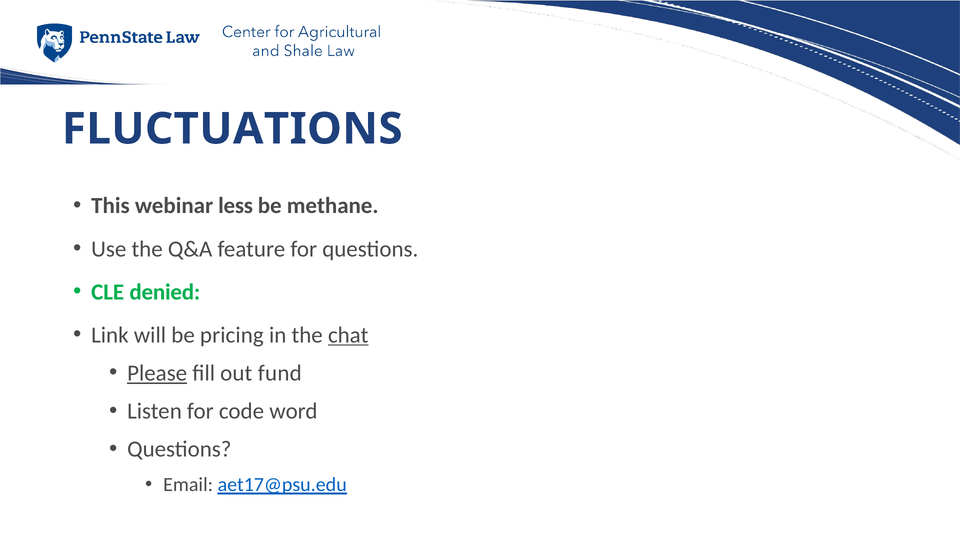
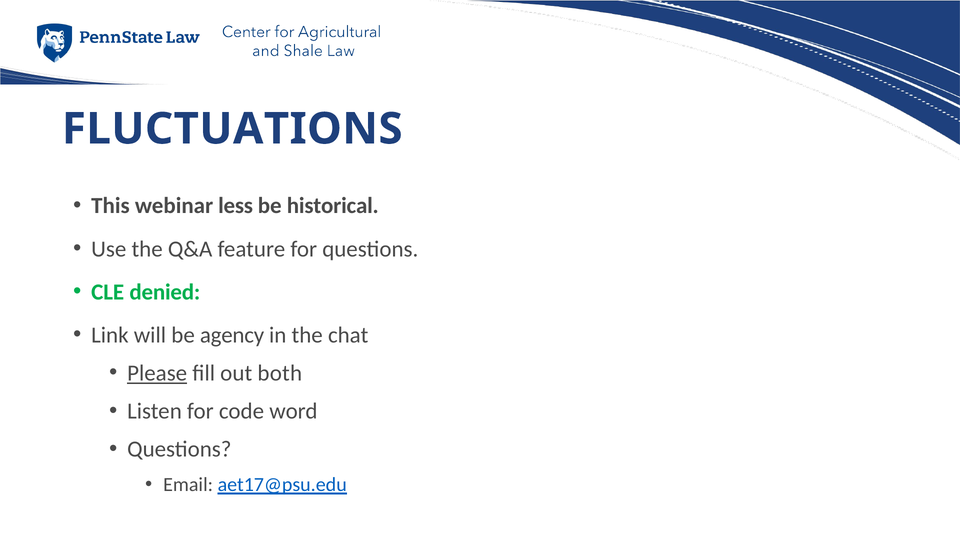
methane: methane -> historical
pricing: pricing -> agency
chat underline: present -> none
fund: fund -> both
